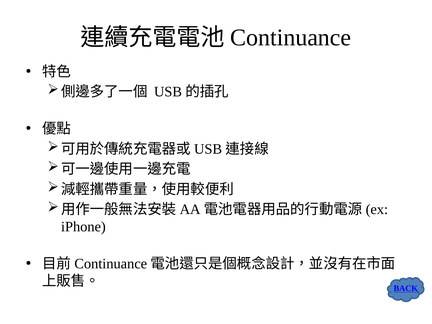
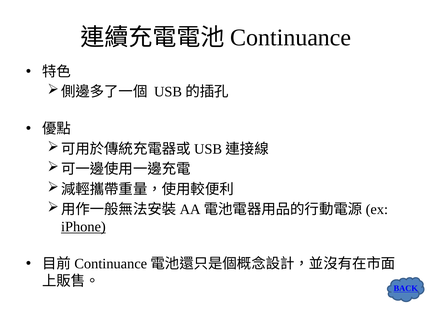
iPhone underline: none -> present
